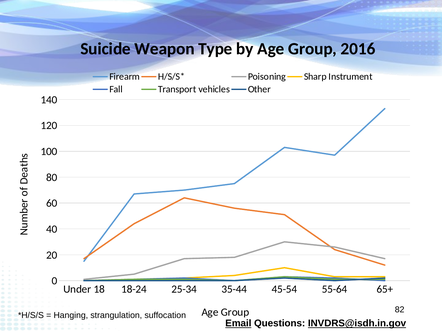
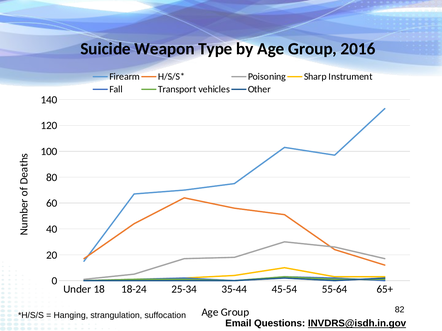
Email underline: present -> none
